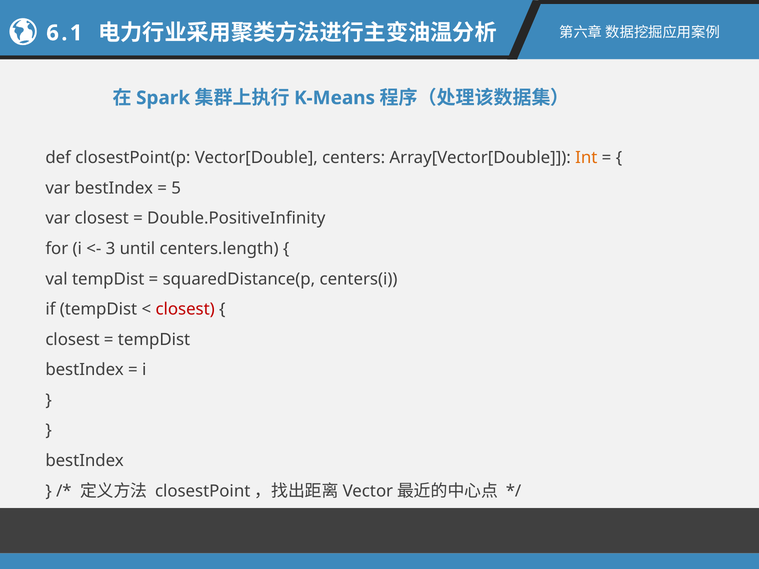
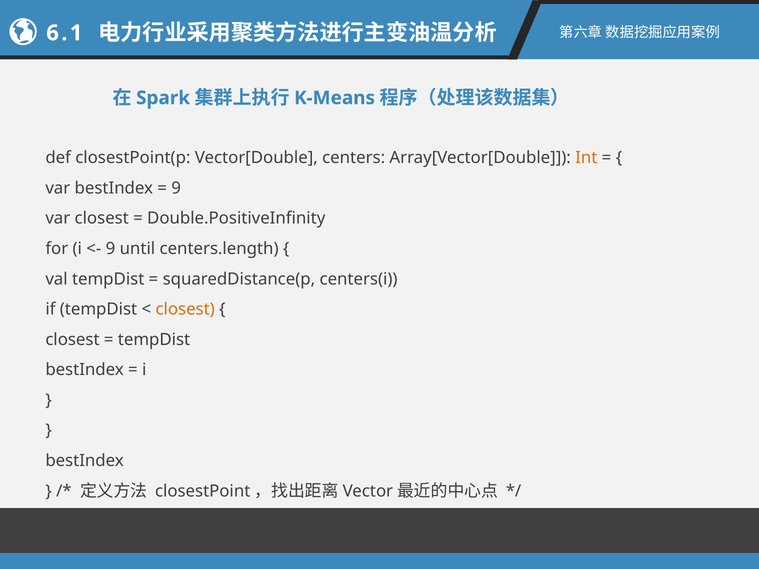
5 at (176, 188): 5 -> 9
3 at (111, 249): 3 -> 9
closest at (185, 309) colour: red -> orange
